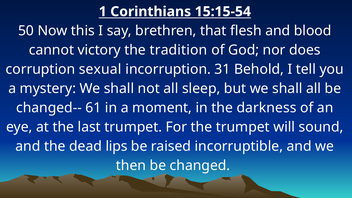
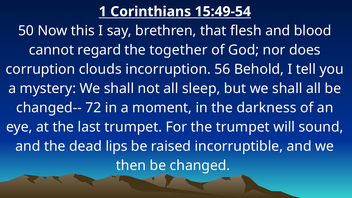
15:15-54: 15:15-54 -> 15:49-54
victory: victory -> regard
tradition: tradition -> together
sexual: sexual -> clouds
31: 31 -> 56
61: 61 -> 72
